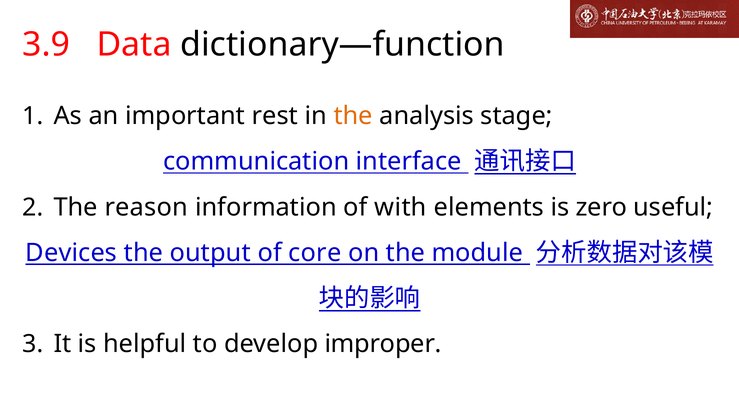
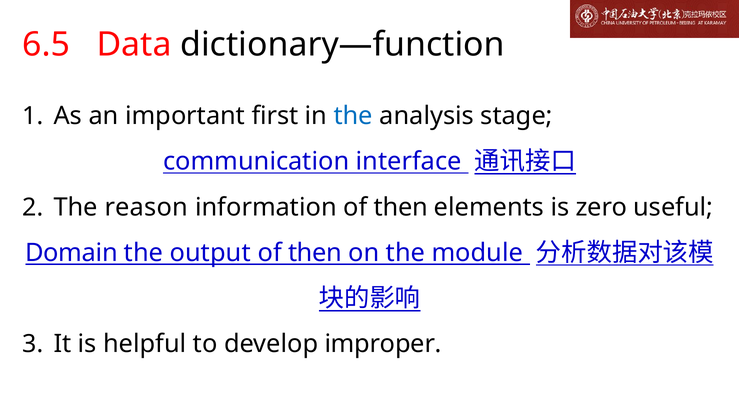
3.9: 3.9 -> 6.5
rest: rest -> first
the at (353, 116) colour: orange -> blue
information of with: with -> then
Devices: Devices -> Domain
core at (315, 253): core -> then
